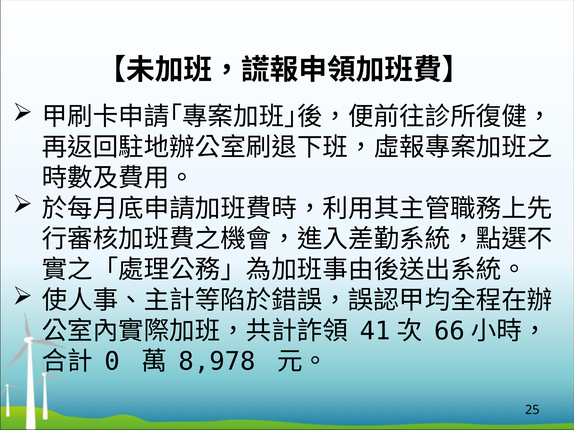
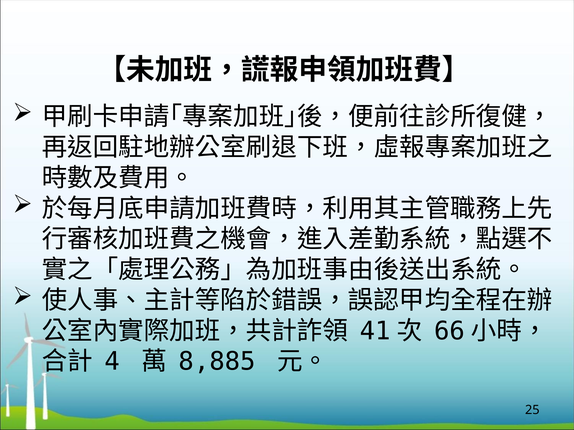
0: 0 -> 4
8,978: 8,978 -> 8,885
